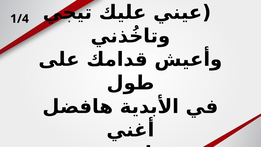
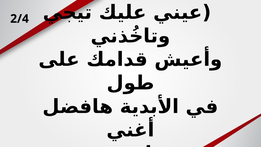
1/4: 1/4 -> 2/4
